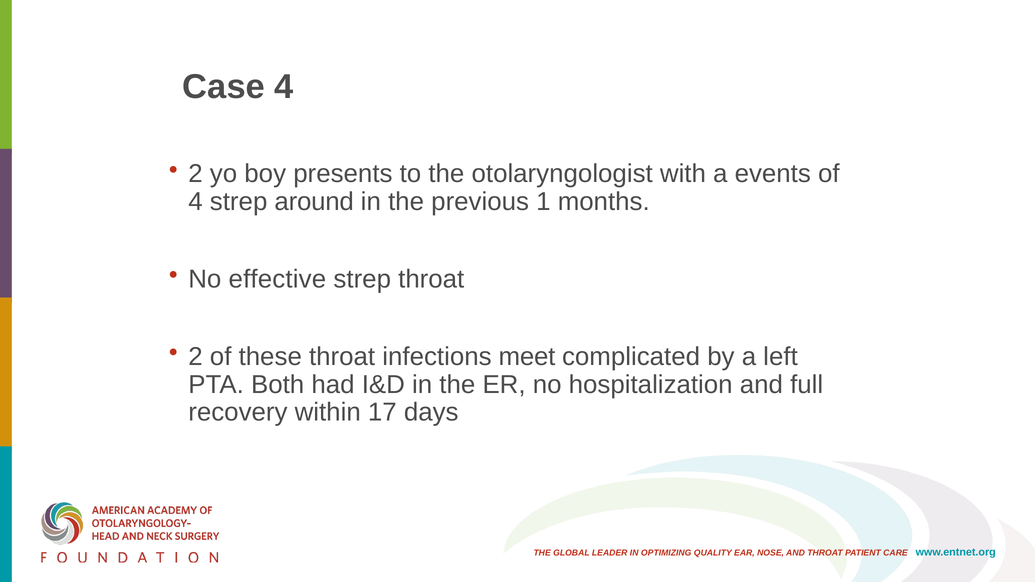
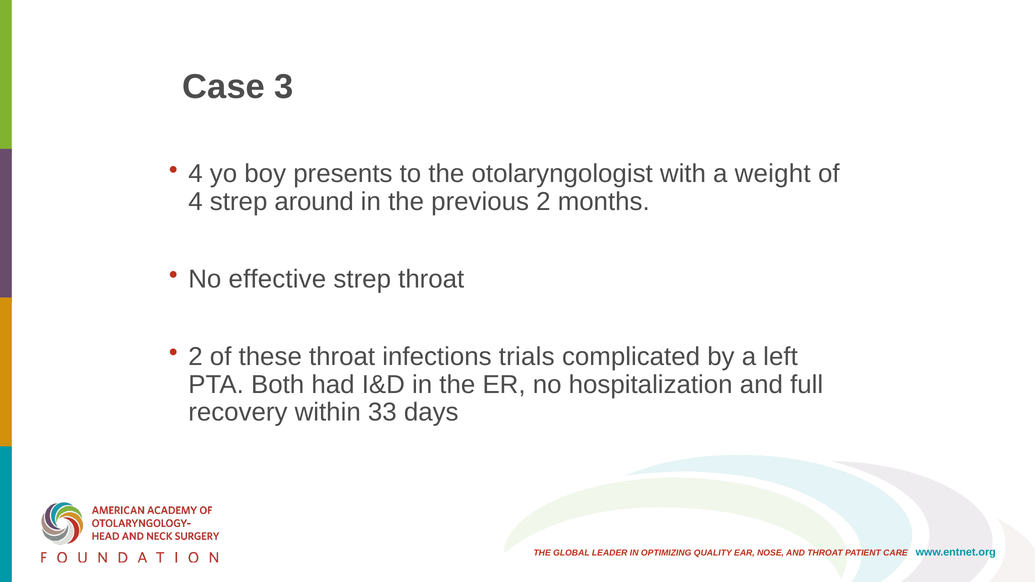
Case 4: 4 -> 3
2 at (196, 174): 2 -> 4
events: events -> weight
previous 1: 1 -> 2
meet: meet -> trials
17: 17 -> 33
